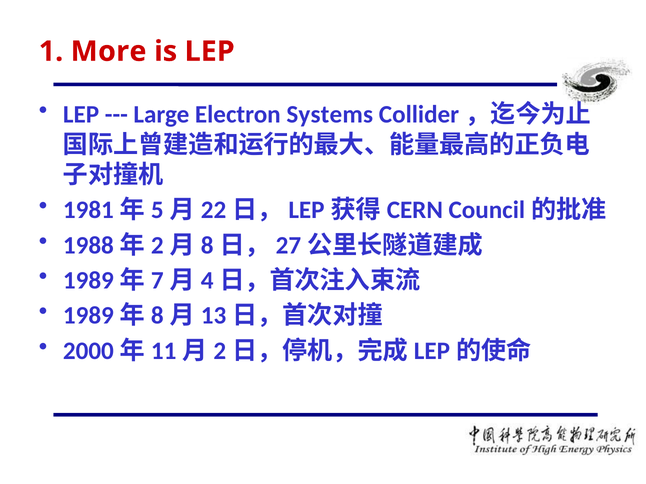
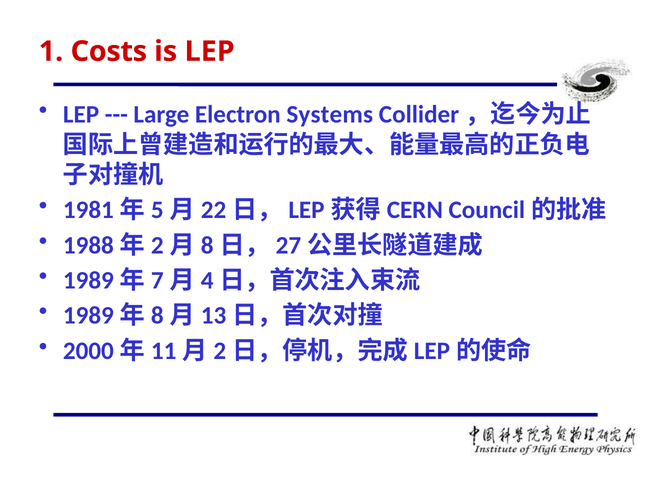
More: More -> Costs
